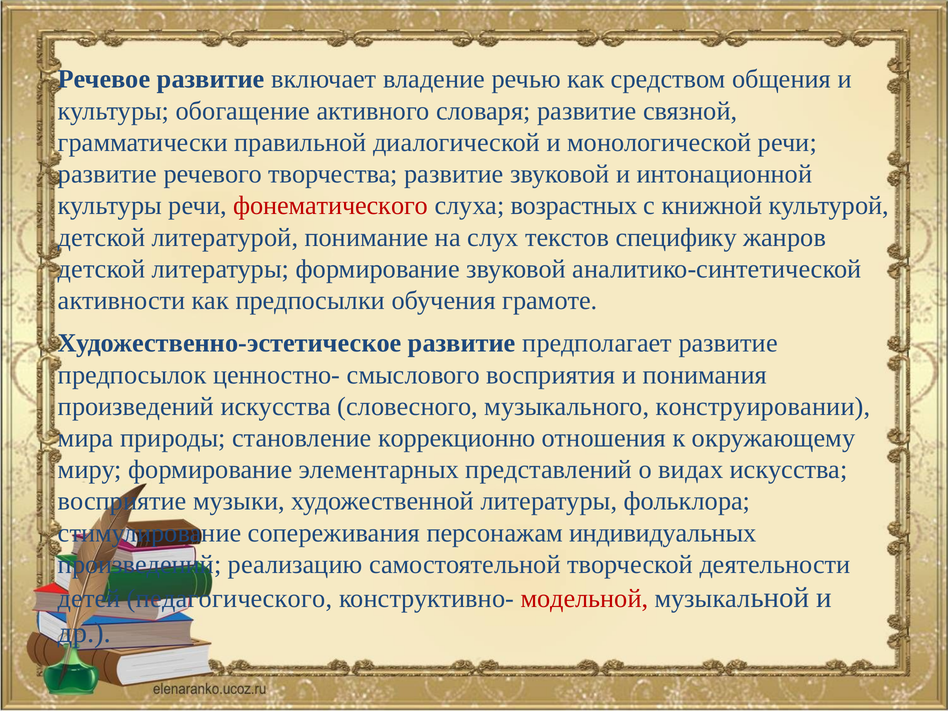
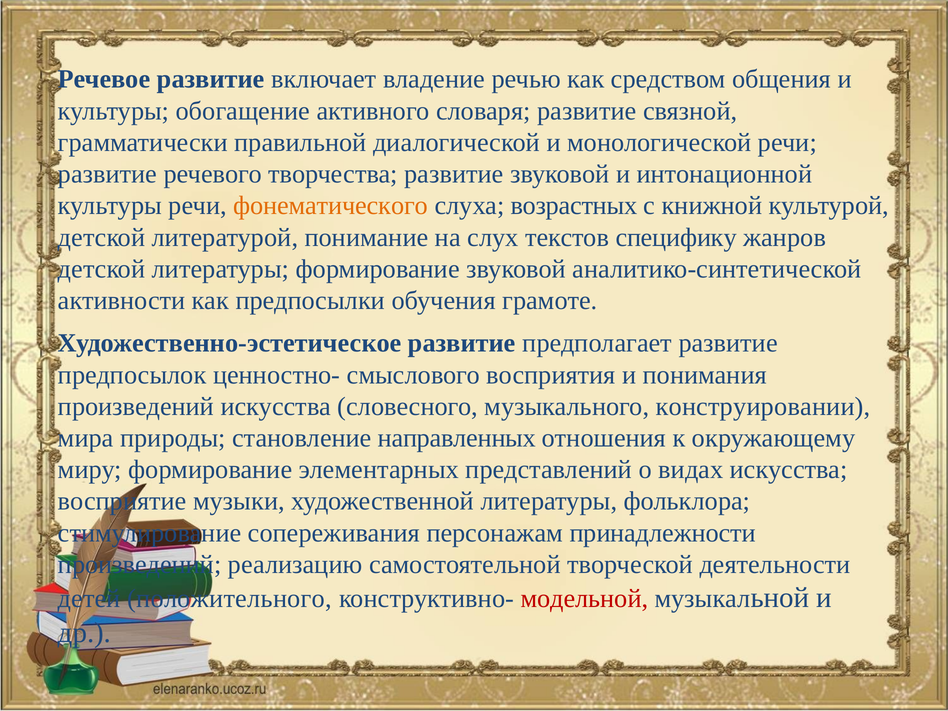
фонематического colour: red -> orange
коррекционно: коррекционно -> направленных
индивидуальных: индивидуальных -> принадлежности
педагогического: педагогического -> положительного
